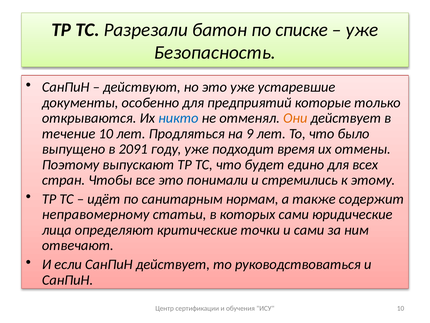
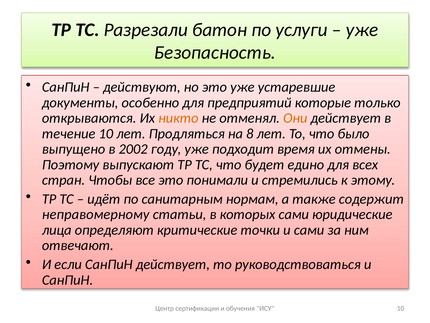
списке: списке -> услуги
никто colour: blue -> orange
9: 9 -> 8
2091: 2091 -> 2002
